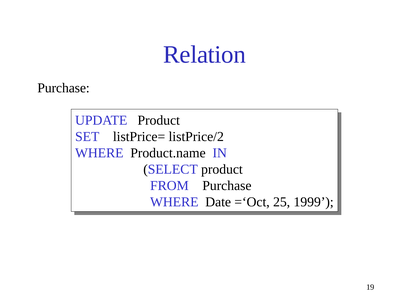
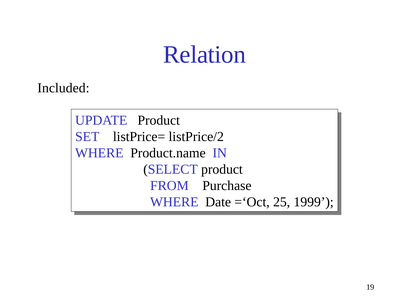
Purchase at (64, 88): Purchase -> Included
